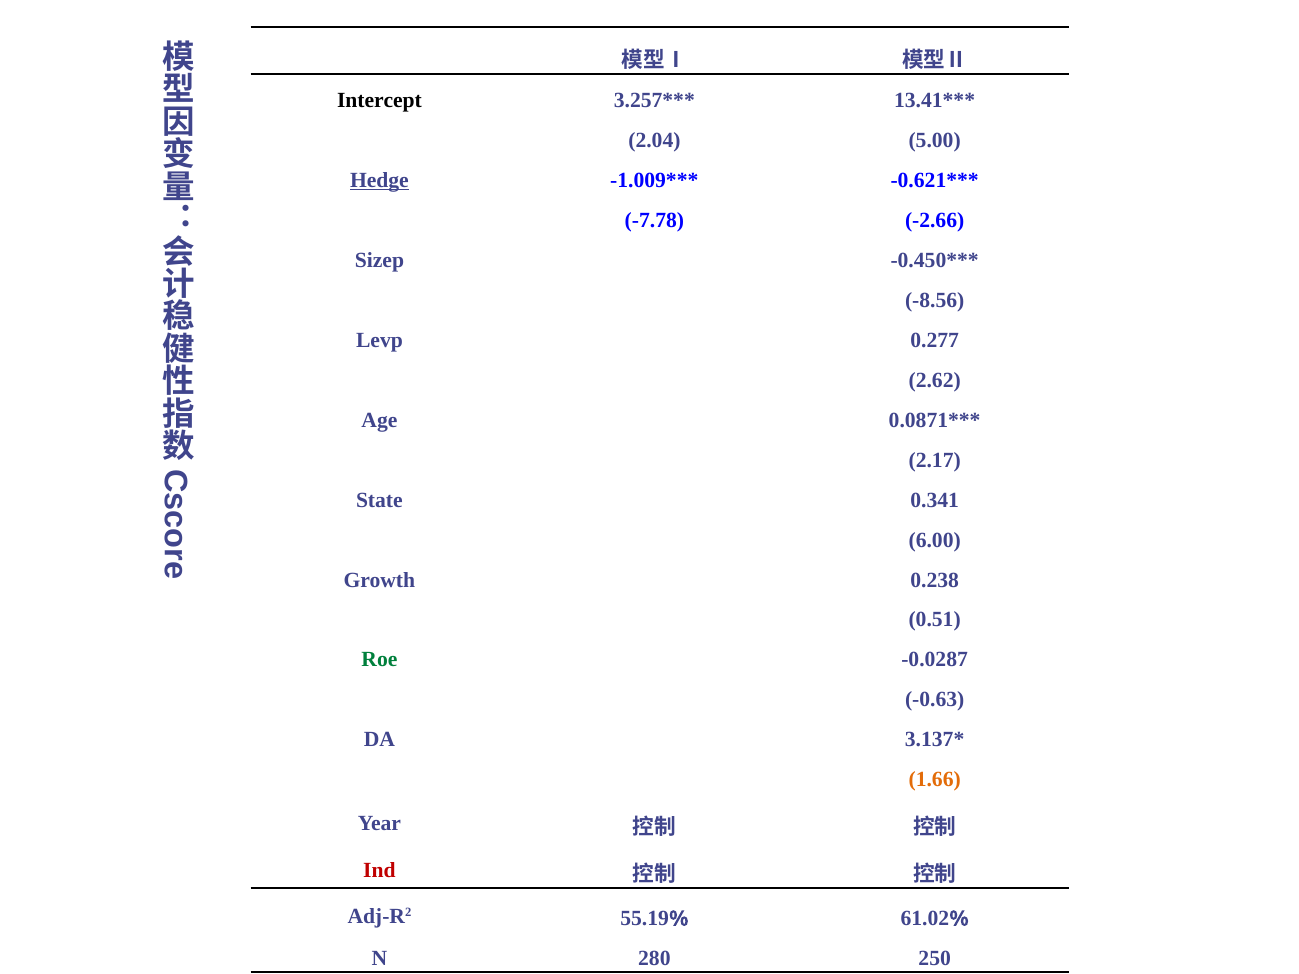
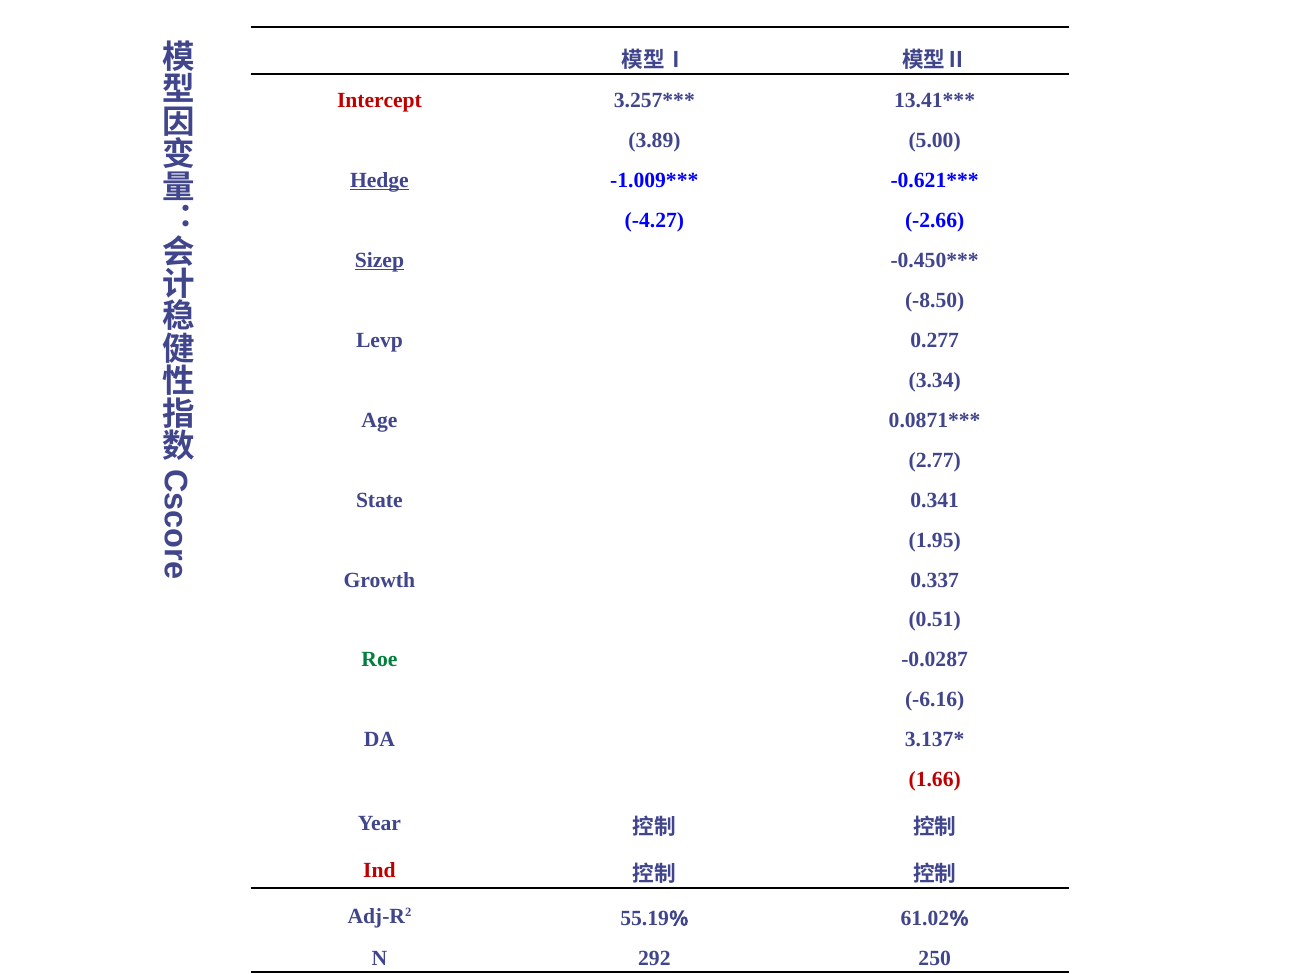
Intercept colour: black -> red
2.04: 2.04 -> 3.89
-7.78: -7.78 -> -4.27
Sizep underline: none -> present
-8.56: -8.56 -> -8.50
2.62: 2.62 -> 3.34
2.17: 2.17 -> 2.77
6.00: 6.00 -> 1.95
0.238: 0.238 -> 0.337
-0.63: -0.63 -> -6.16
1.66 colour: orange -> red
280: 280 -> 292
